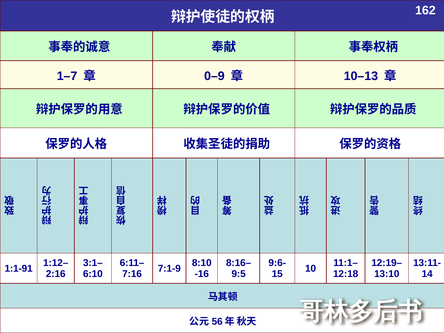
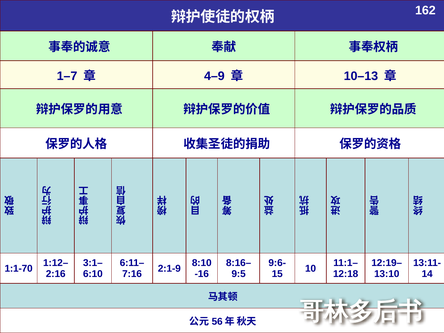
0–9: 0–9 -> 4–9
1:1-91: 1:1-91 -> 1:1-70
7:1-9: 7:1-9 -> 2:1-9
